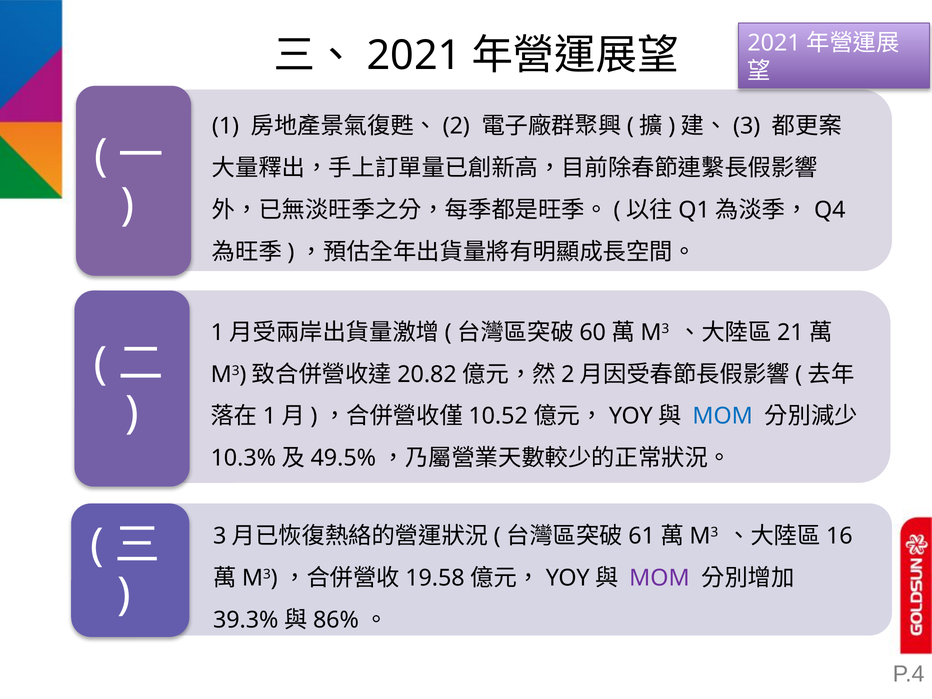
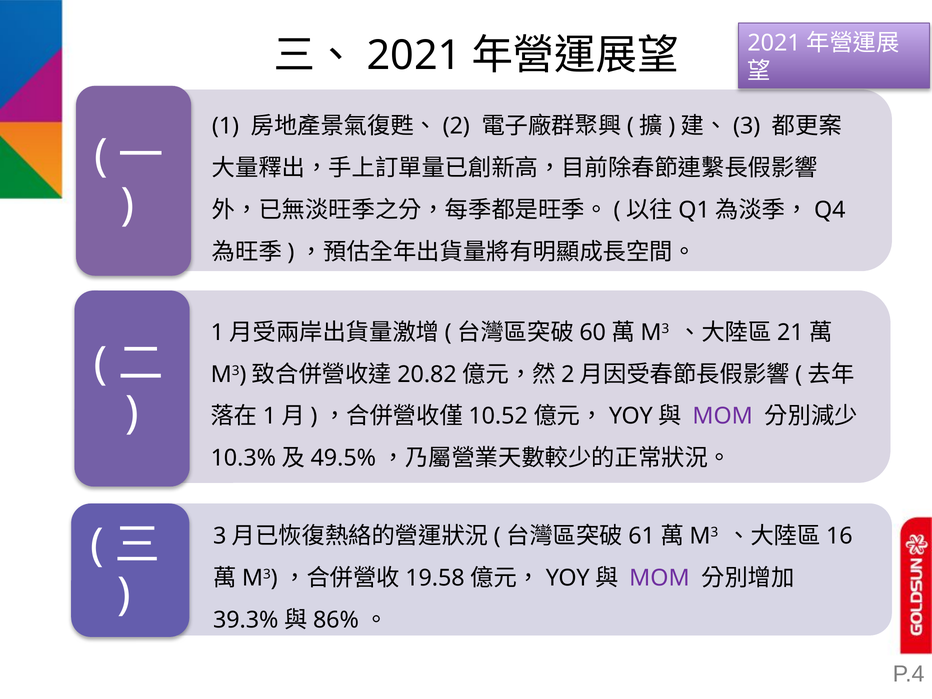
MOM at (723, 416) colour: blue -> purple
